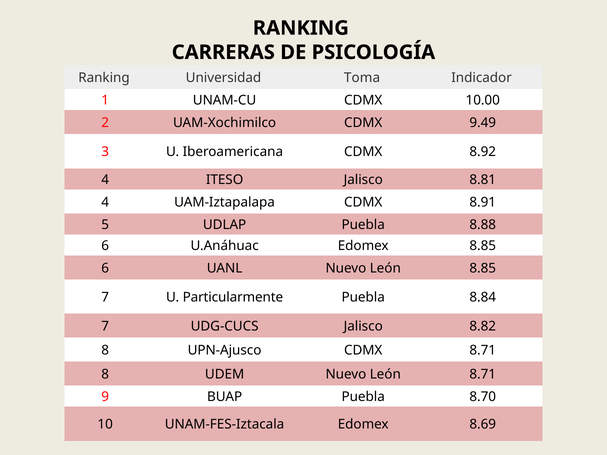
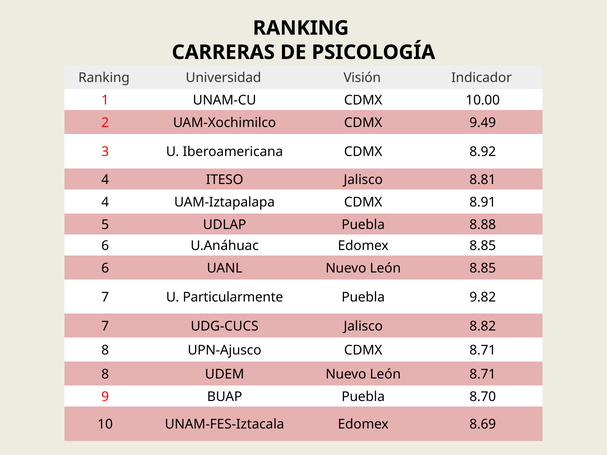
Toma: Toma -> Visión
8.84: 8.84 -> 9.82
